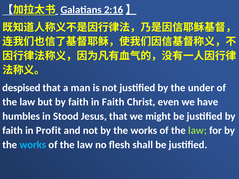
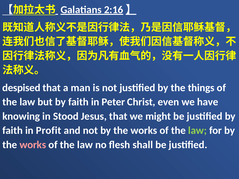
under: under -> things
in Faith: Faith -> Peter
humbles: humbles -> knowing
works at (33, 145) colour: light blue -> pink
